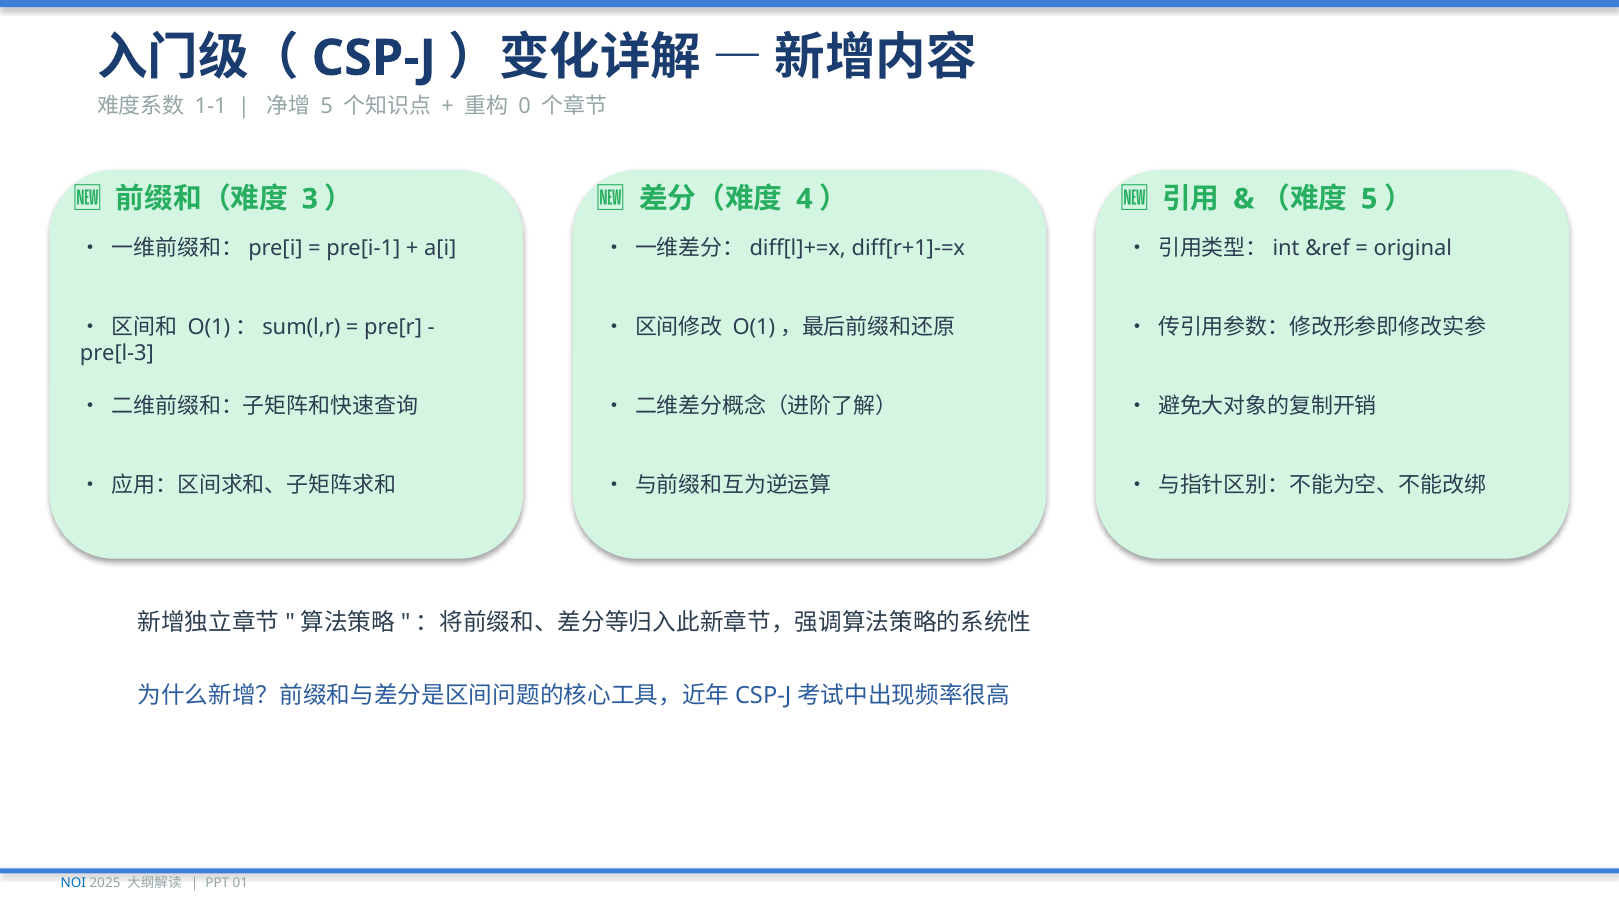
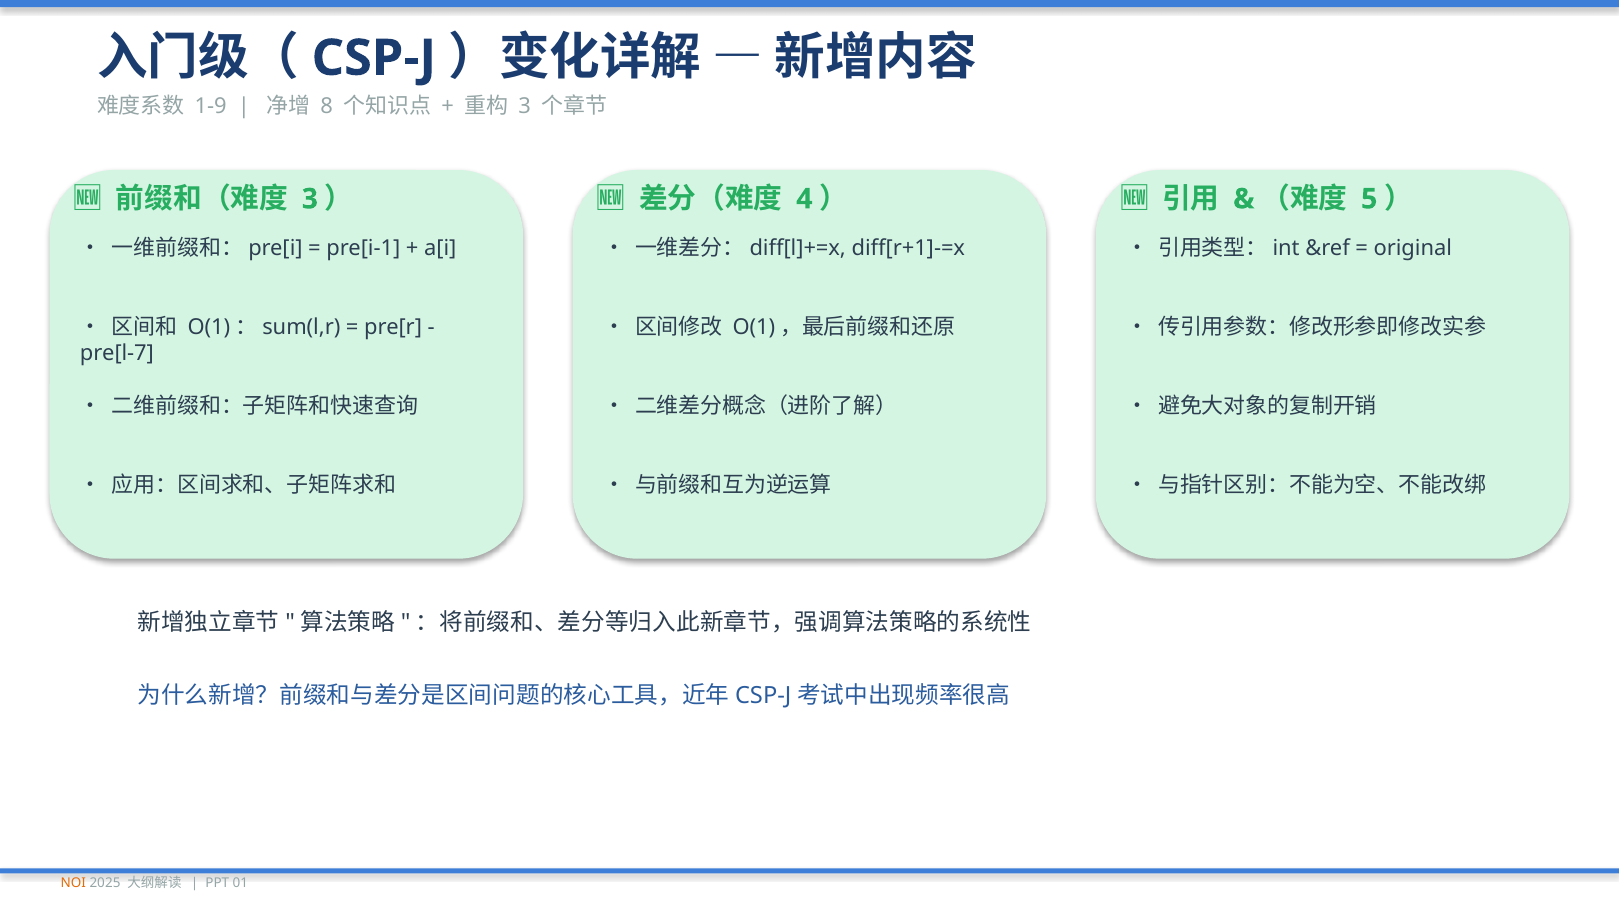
1-1: 1-1 -> 1-9
5 at (327, 106): 5 -> 8
0 at (525, 106): 0 -> 3
pre[l-3: pre[l-3 -> pre[l-7
NOI colour: blue -> orange
